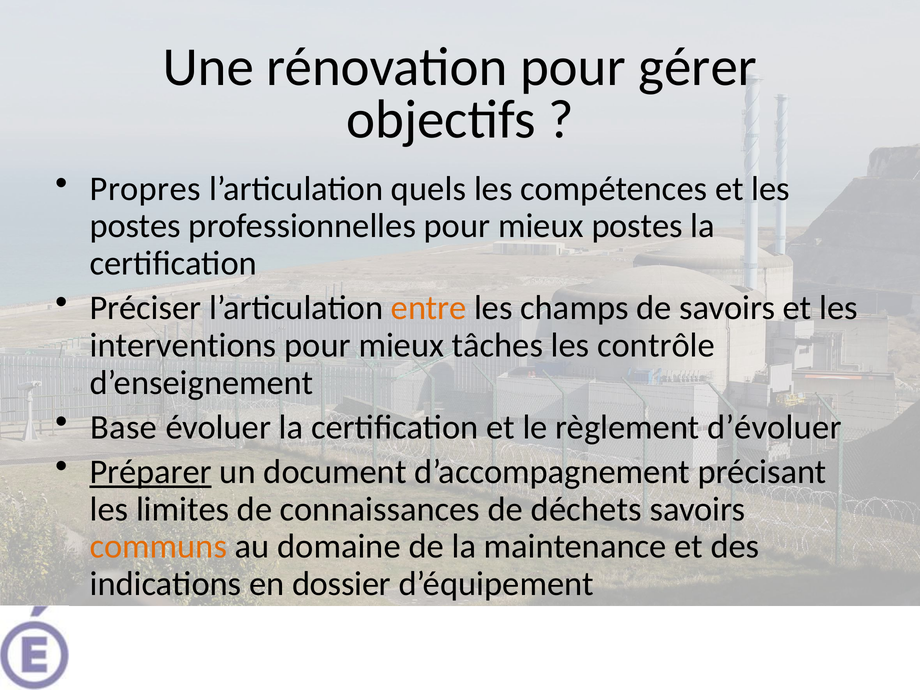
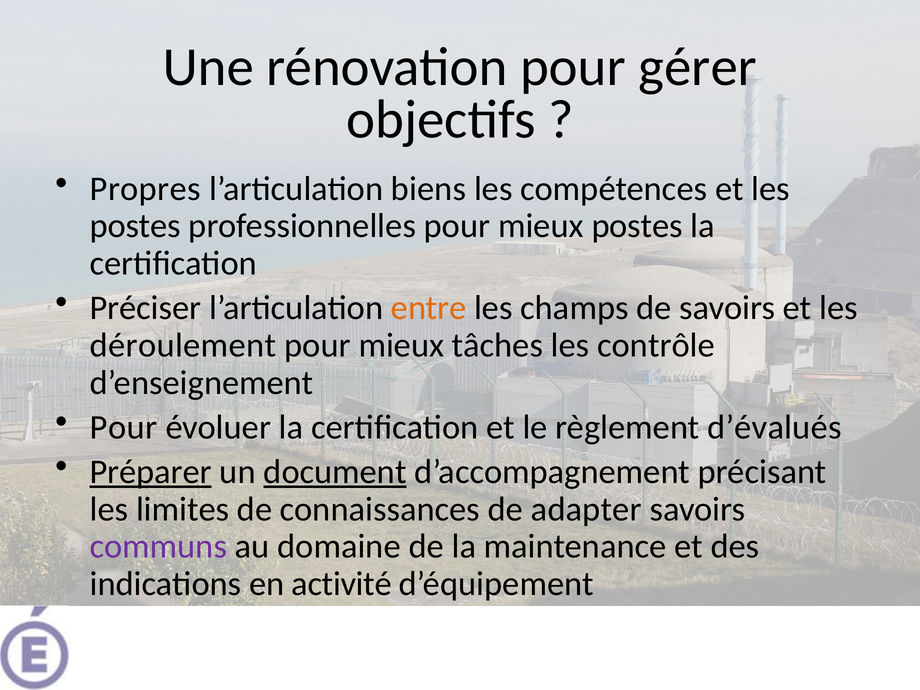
quels: quels -> biens
interventions: interventions -> déroulement
Base at (124, 427): Base -> Pour
d’évoluer: d’évoluer -> d’évalués
document underline: none -> present
déchets: déchets -> adapter
communs colour: orange -> purple
dossier: dossier -> activité
